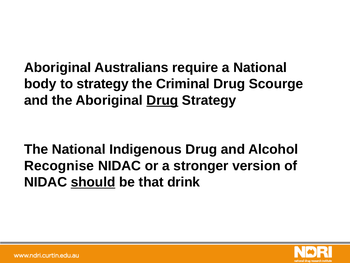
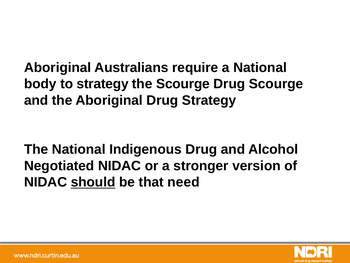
the Criminal: Criminal -> Scourge
Drug at (162, 100) underline: present -> none
Recognise: Recognise -> Negotiated
drink: drink -> need
